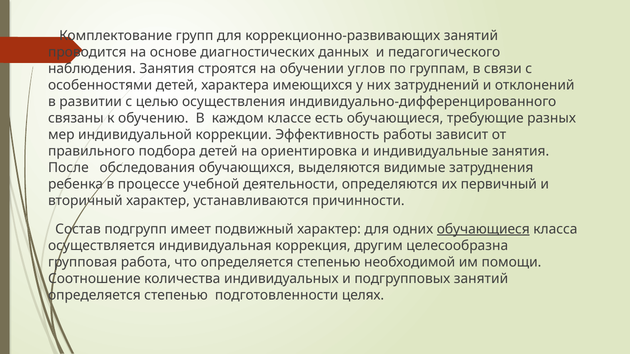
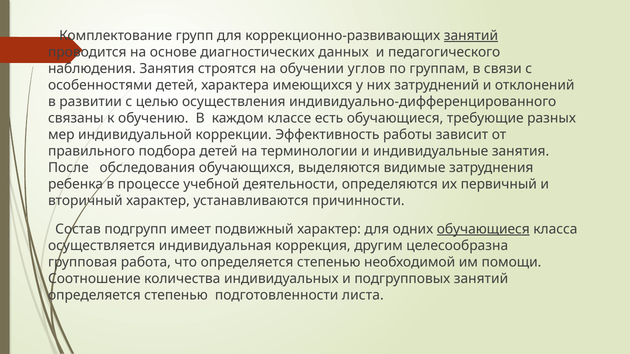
занятий at (471, 36) underline: none -> present
ориентировка: ориентировка -> терминологии
целях: целях -> листа
